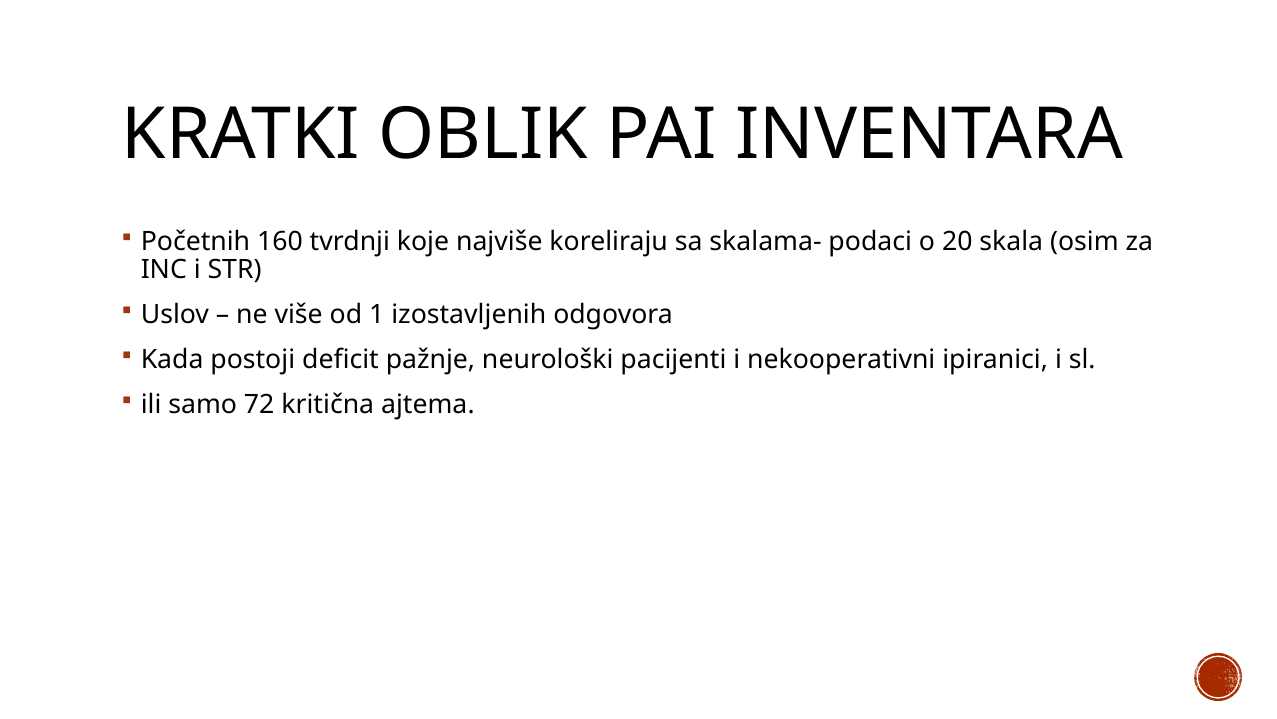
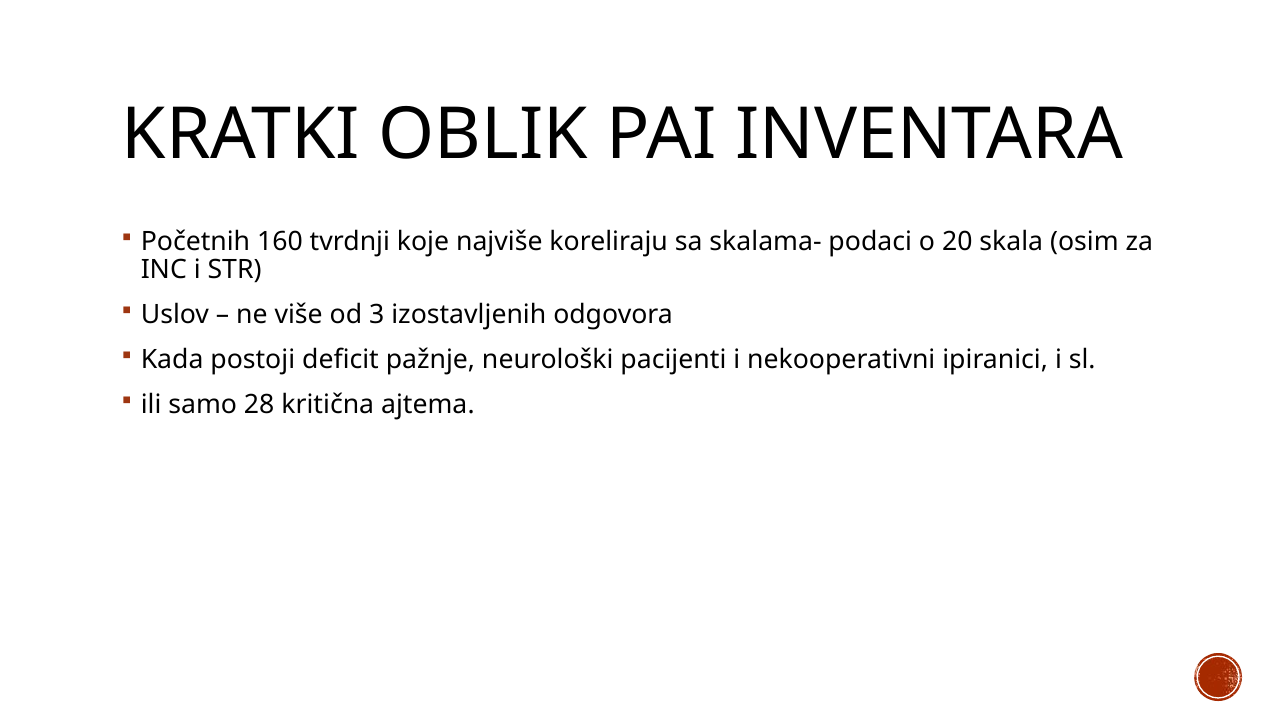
1: 1 -> 3
72: 72 -> 28
